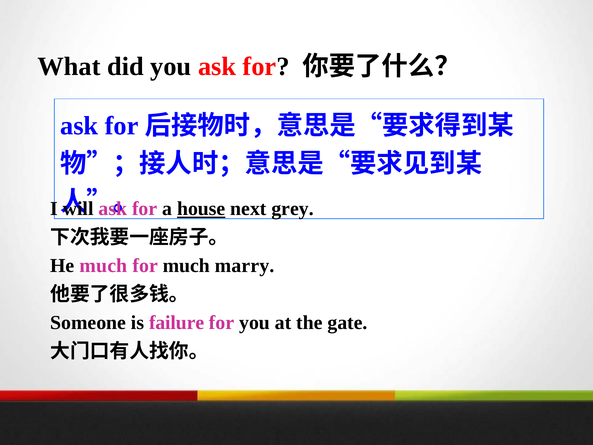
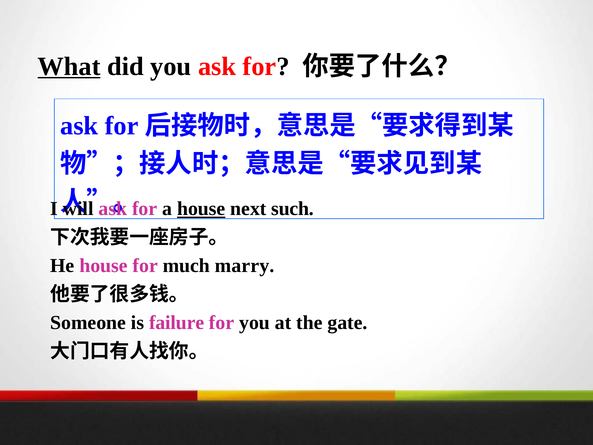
What underline: none -> present
grey: grey -> such
He much: much -> house
